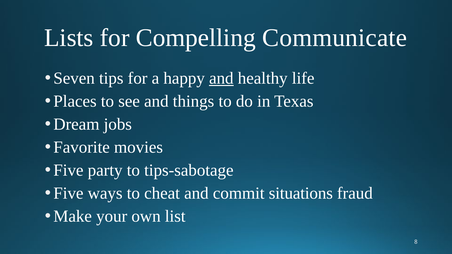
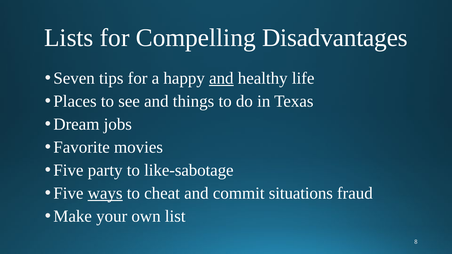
Communicate: Communicate -> Disadvantages
tips-sabotage: tips-sabotage -> like-sabotage
ways underline: none -> present
